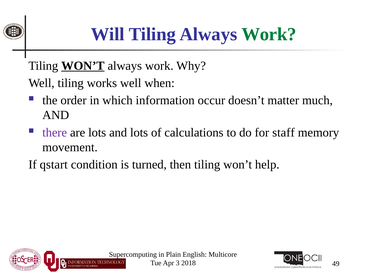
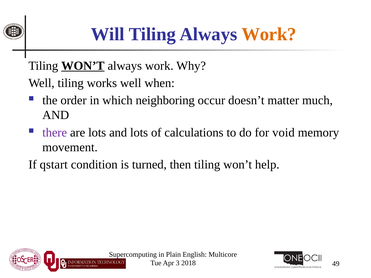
Work at (269, 34) colour: green -> orange
information: information -> neighboring
staff: staff -> void
